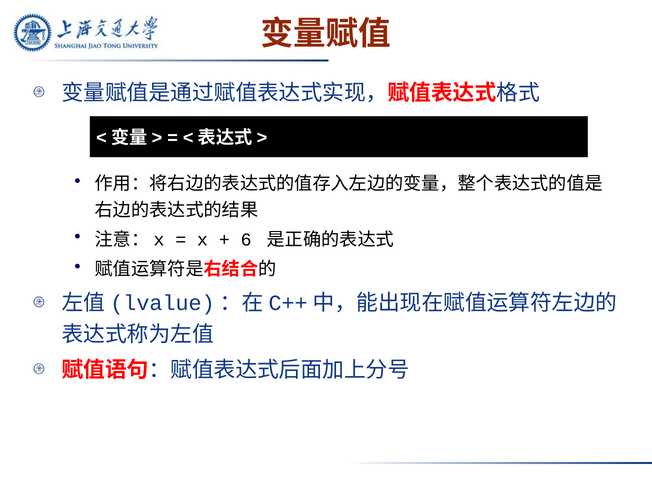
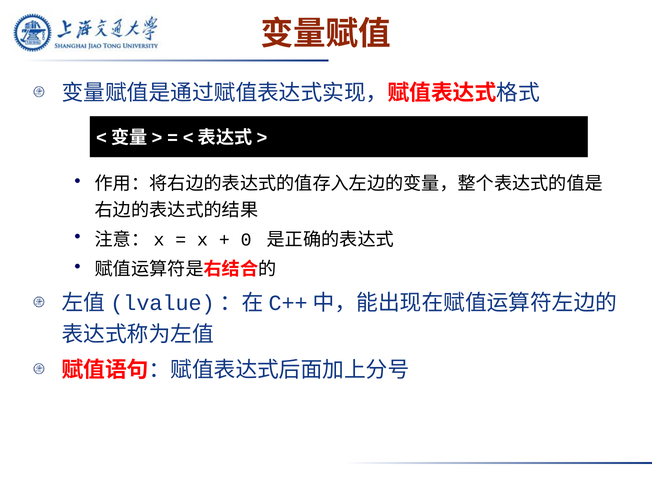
6: 6 -> 0
